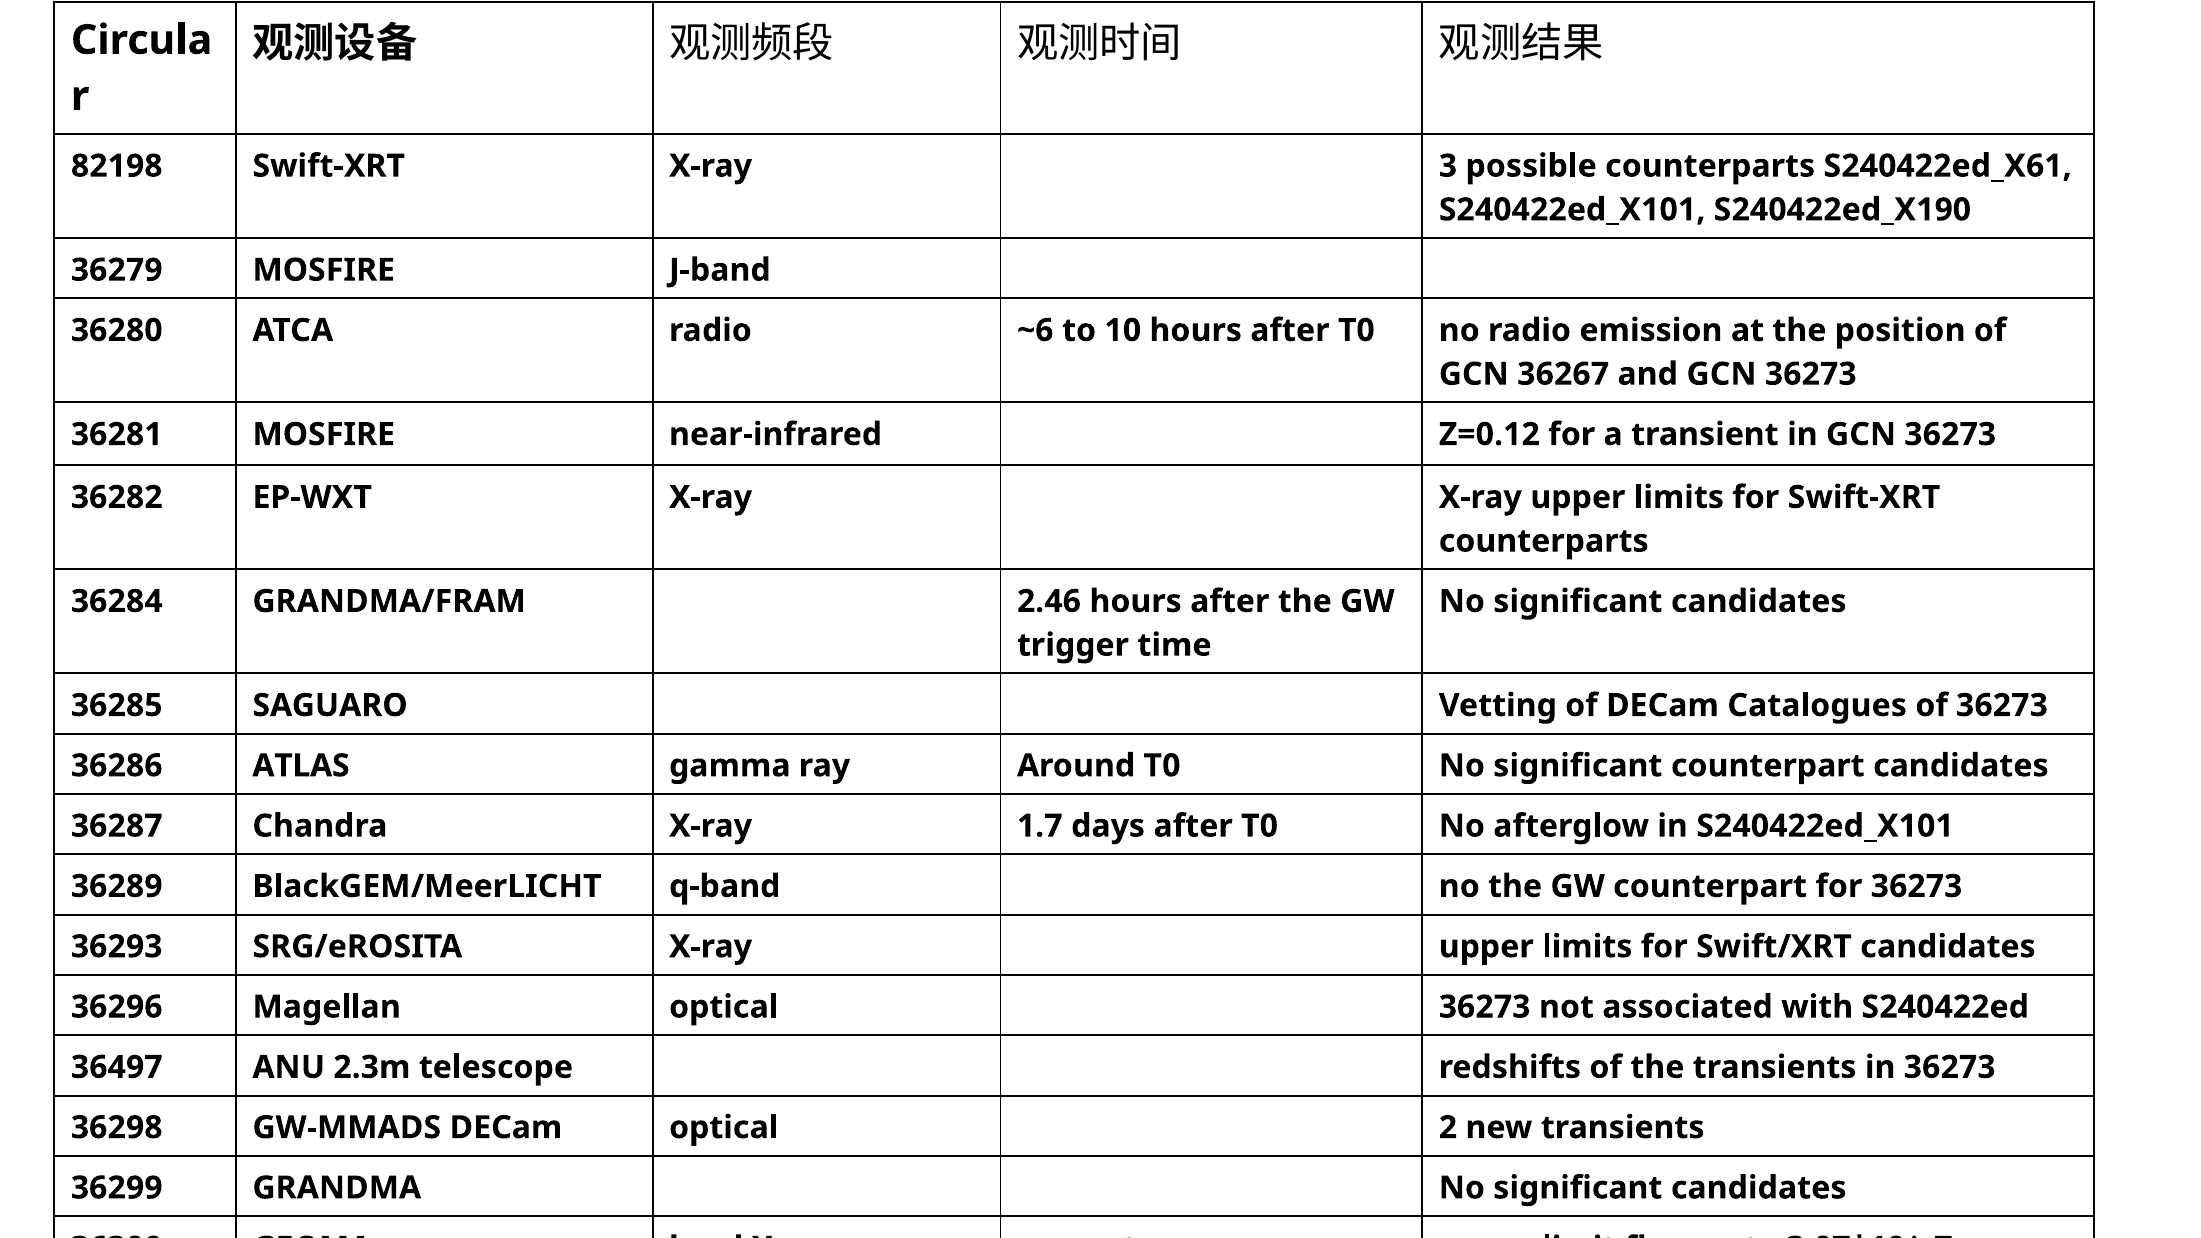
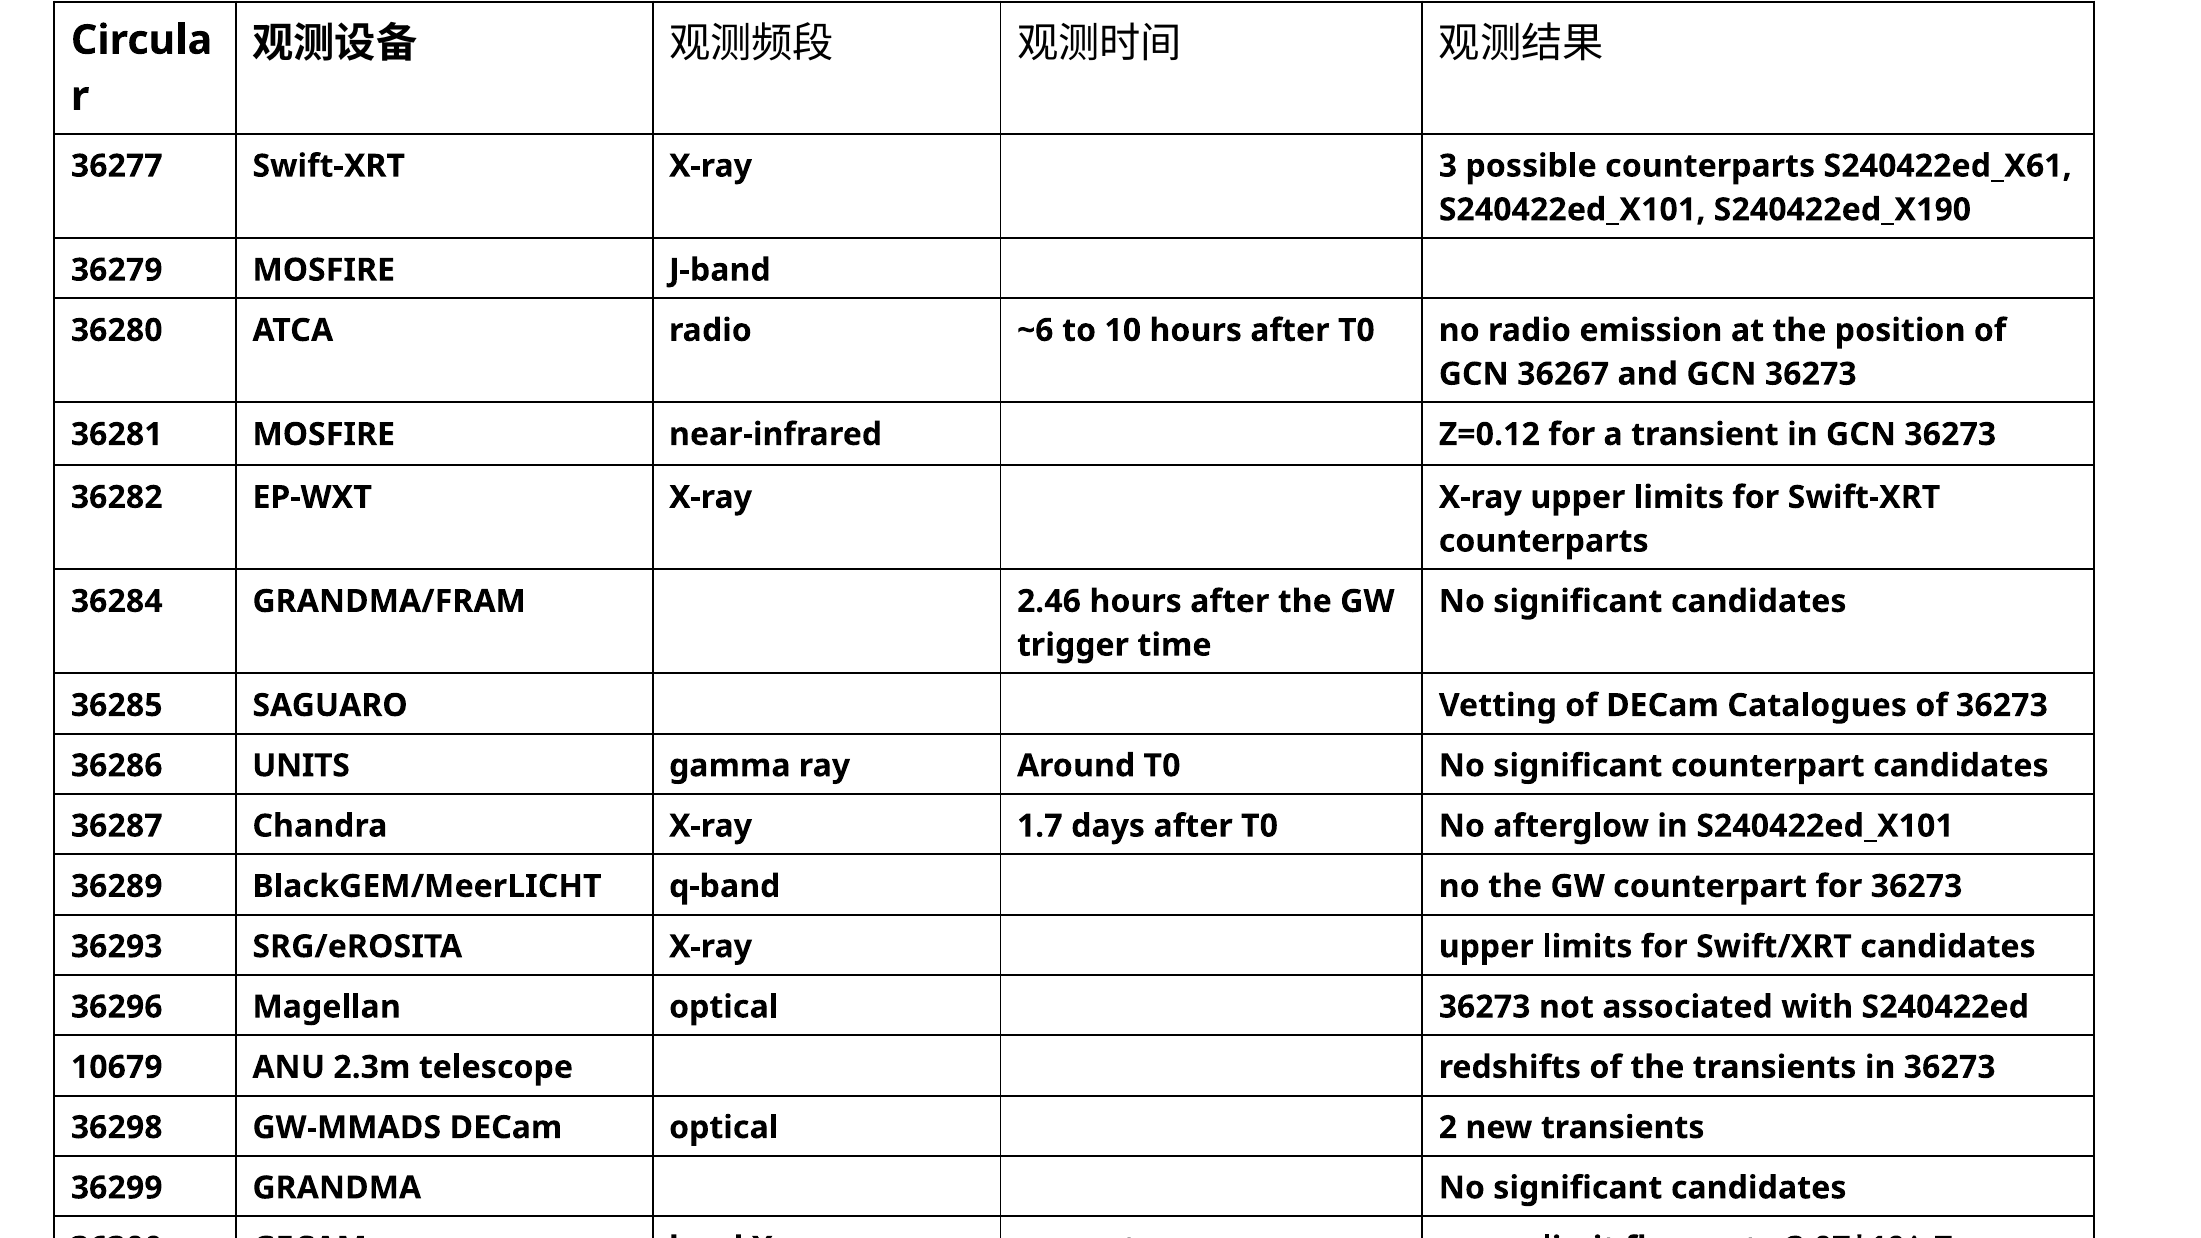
82198: 82198 -> 36277
ATLAS: ATLAS -> UNITS
36497: 36497 -> 10679
